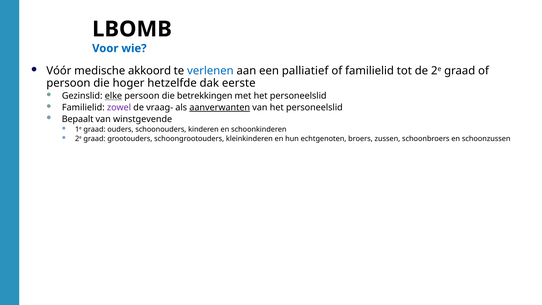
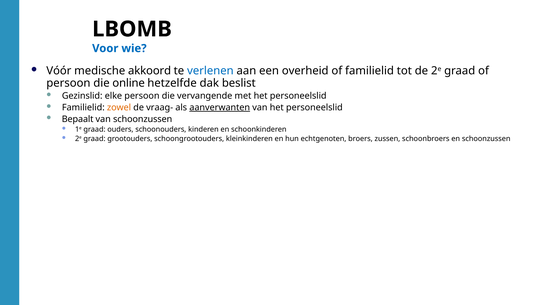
palliatief: palliatief -> overheid
hoger: hoger -> online
eerste: eerste -> beslist
elke underline: present -> none
betrekkingen: betrekkingen -> vervangende
zowel colour: purple -> orange
van winstgevende: winstgevende -> schoonzussen
